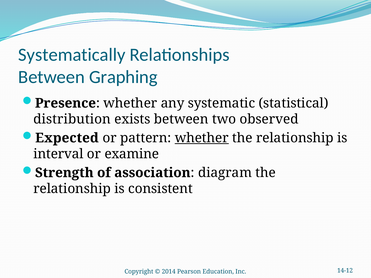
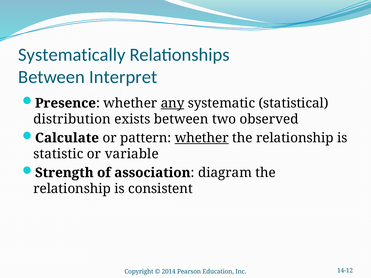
Graphing: Graphing -> Interpret
any underline: none -> present
Expected: Expected -> Calculate
interval: interval -> statistic
examine: examine -> variable
